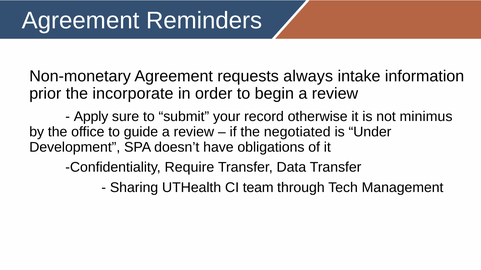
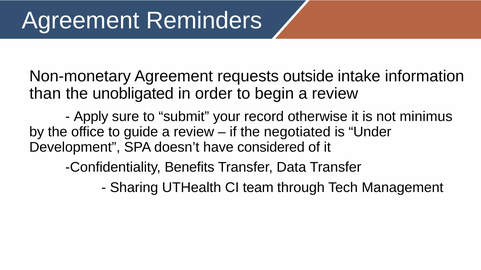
always: always -> outside
prior: prior -> than
incorporate: incorporate -> unobligated
obligations: obligations -> considered
Require: Require -> Benefits
